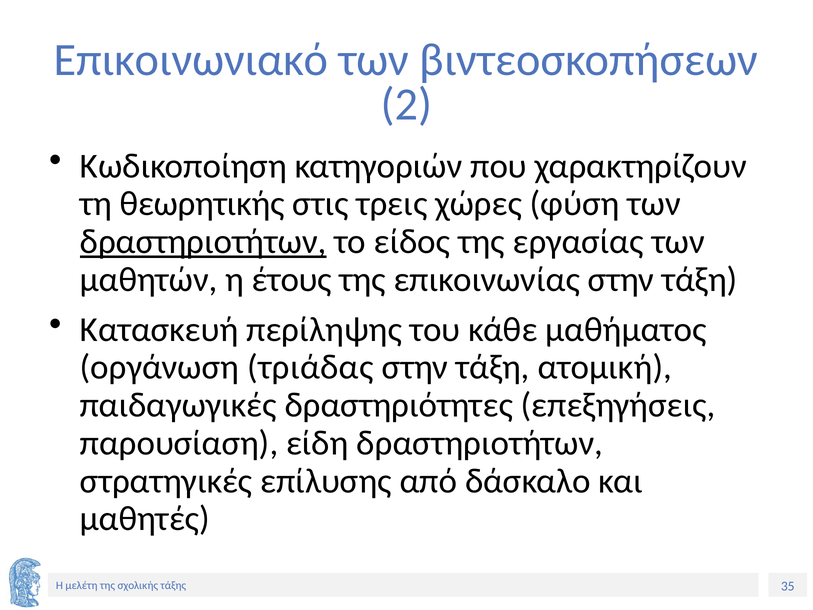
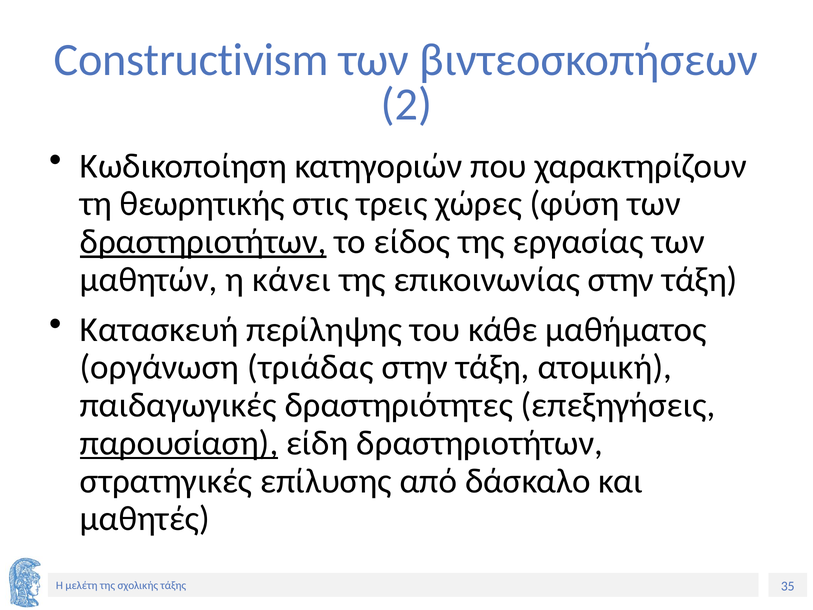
Επικοινωνιακό: Επικοινωνιακό -> Constructivism
έτους: έτους -> κάνει
παρουσίαση underline: none -> present
